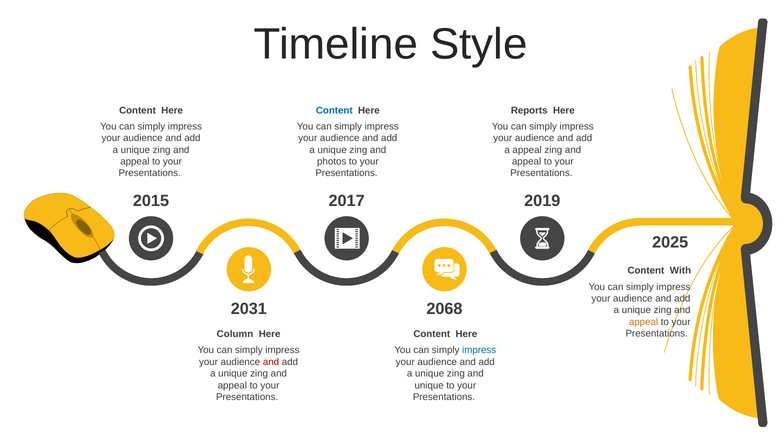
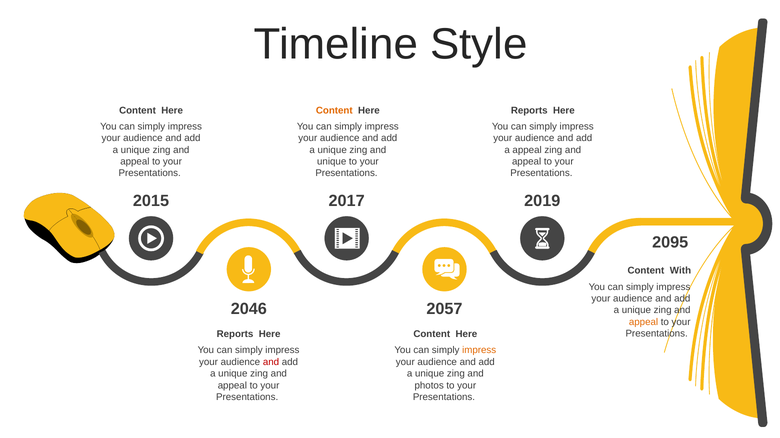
Content at (334, 111) colour: blue -> orange
photos at (332, 162): photos -> unique
2025: 2025 -> 2095
2031: 2031 -> 2046
2068: 2068 -> 2057
Column at (235, 335): Column -> Reports
impress at (479, 351) colour: blue -> orange
unique at (429, 386): unique -> photos
